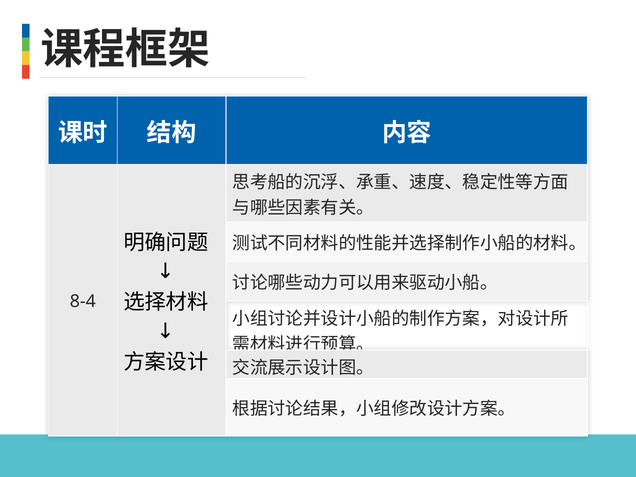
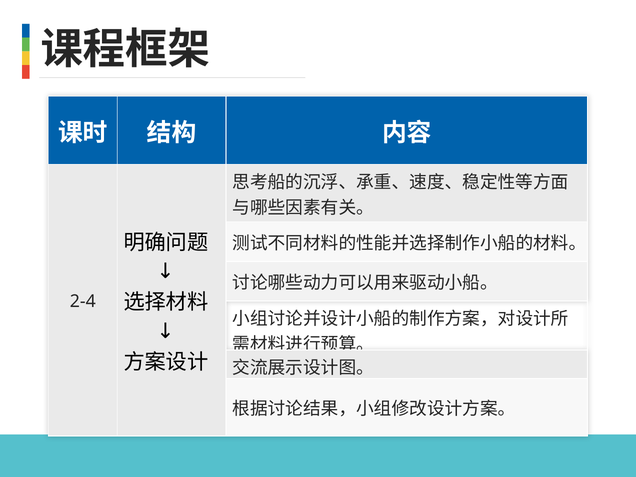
8-4: 8-4 -> 2-4
